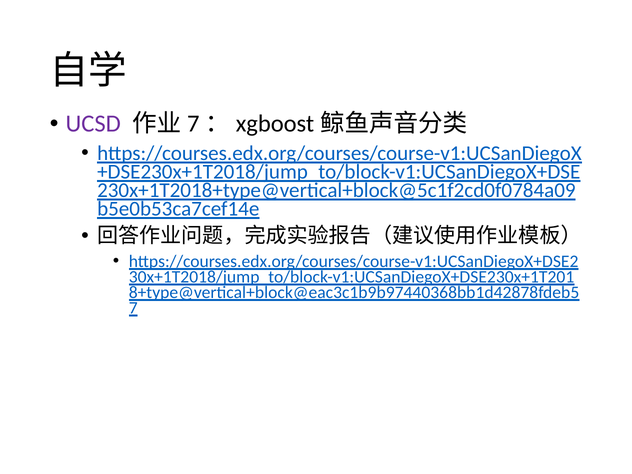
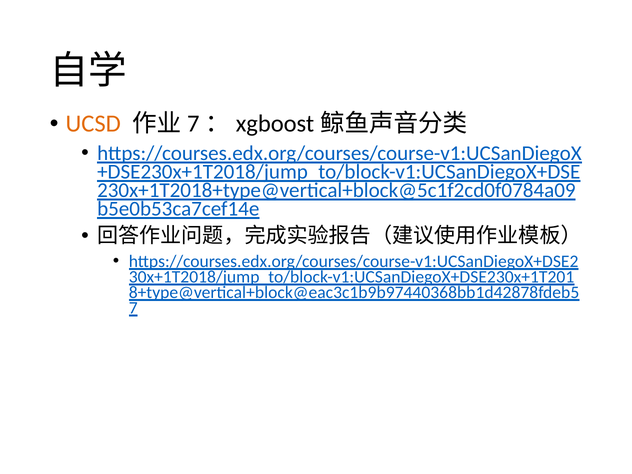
UCSD colour: purple -> orange
